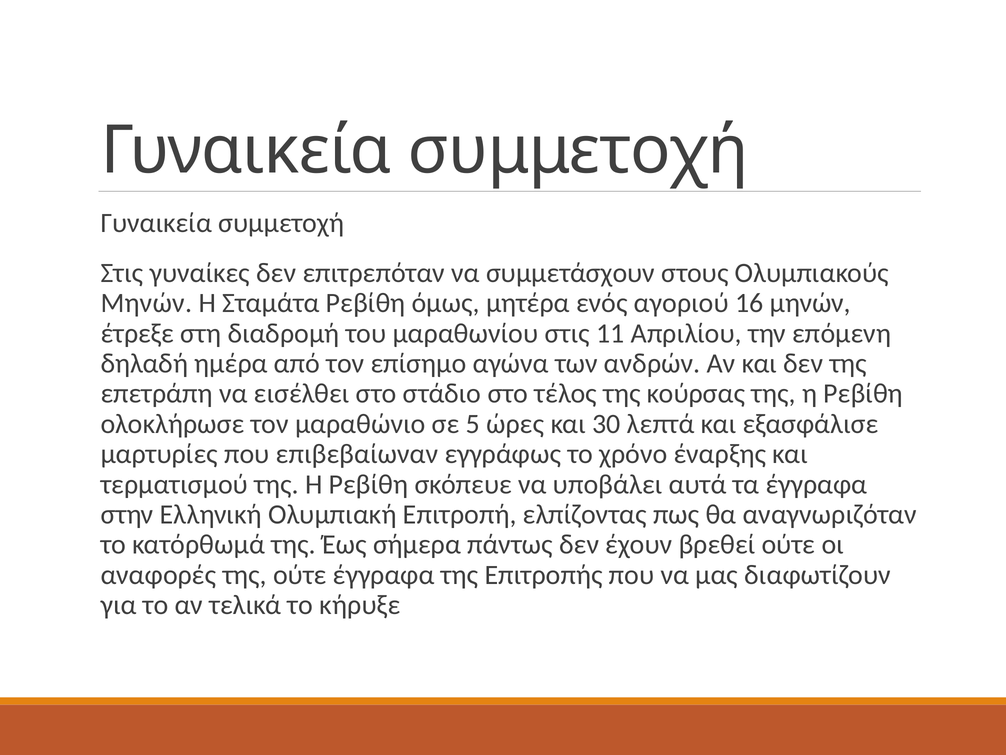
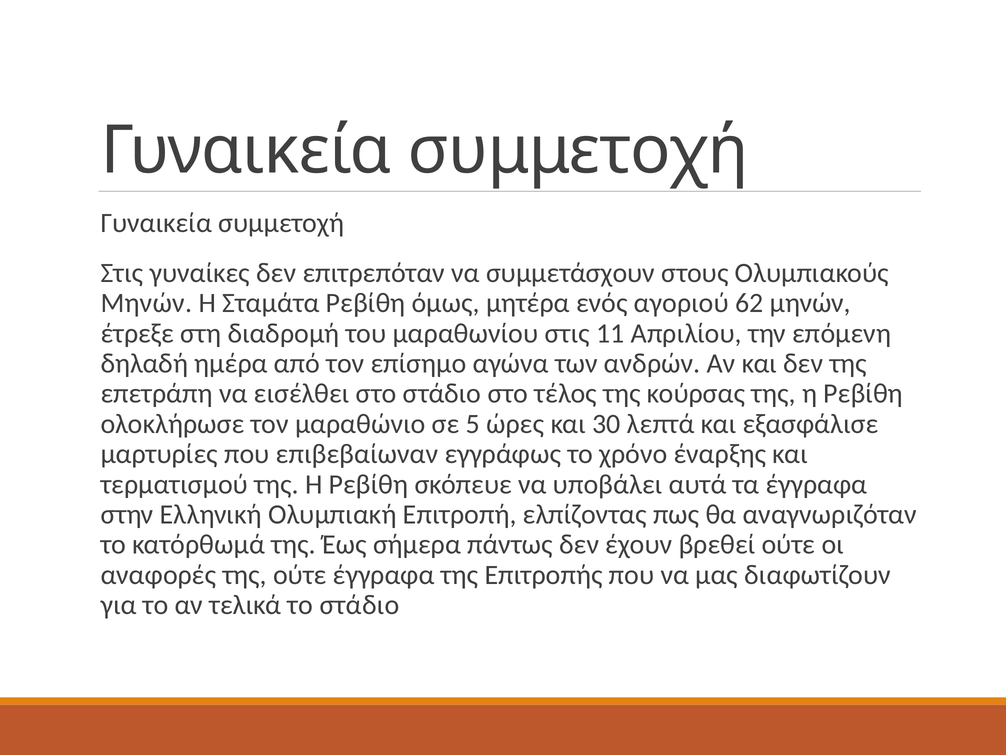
16: 16 -> 62
το κήρυξε: κήρυξε -> στάδιο
